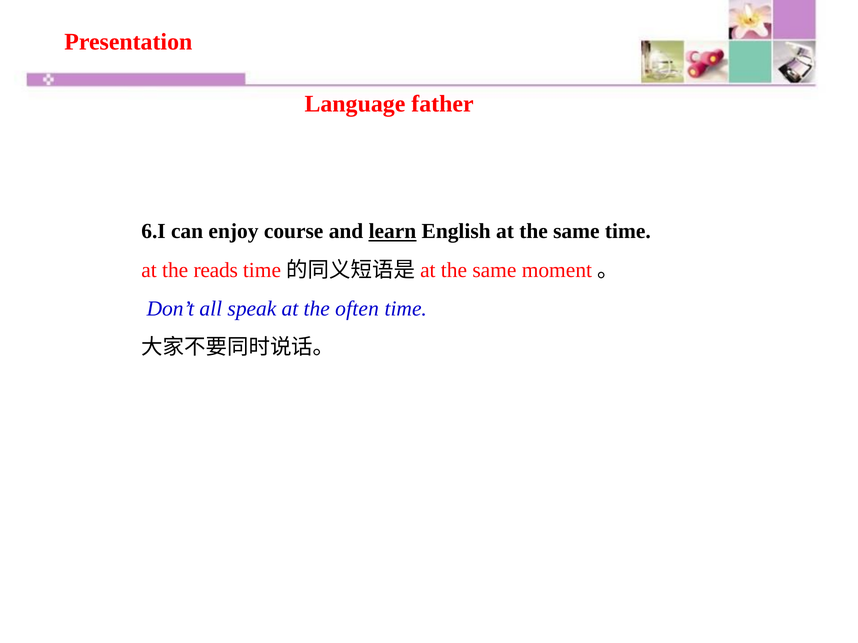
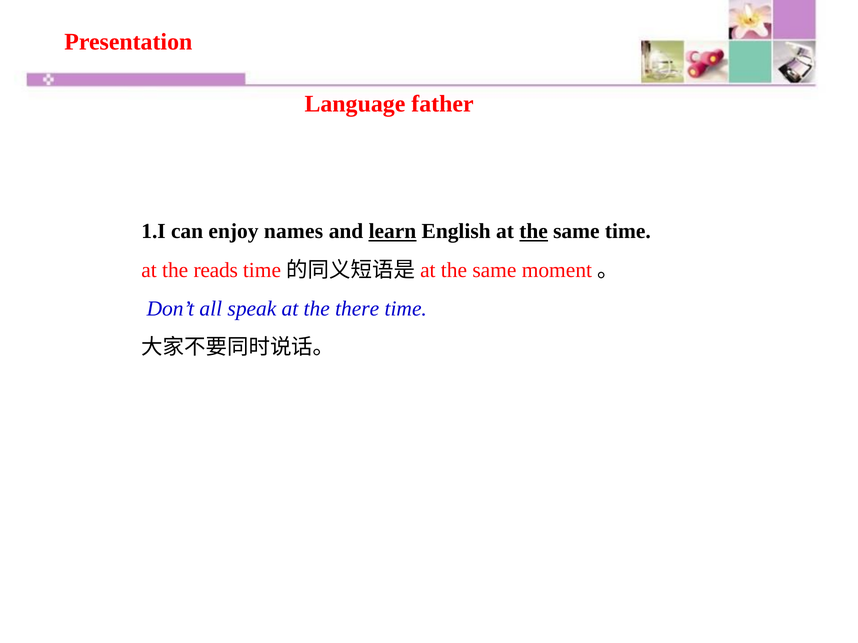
6.I: 6.I -> 1.I
course: course -> names
the at (534, 232) underline: none -> present
often: often -> there
